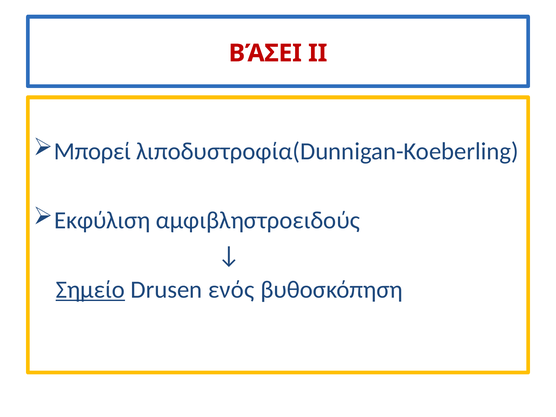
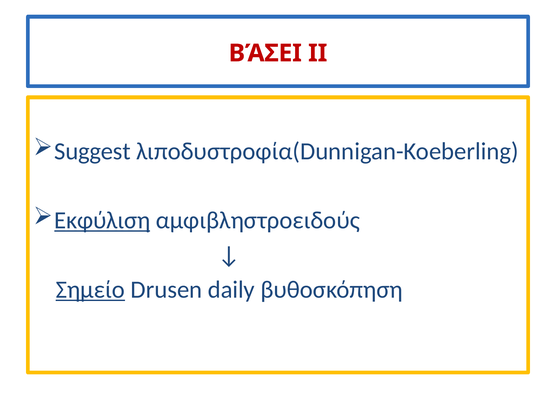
Μπορεί: Μπορεί -> Suggest
Εκφύλιση underline: none -> present
ενός: ενός -> daily
